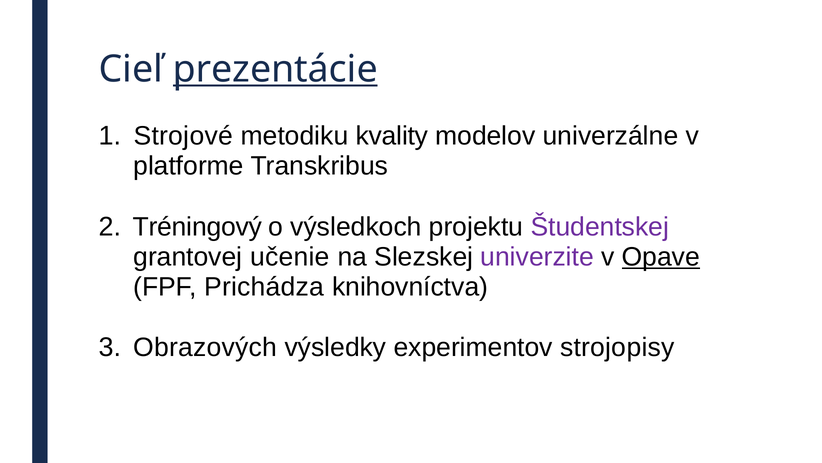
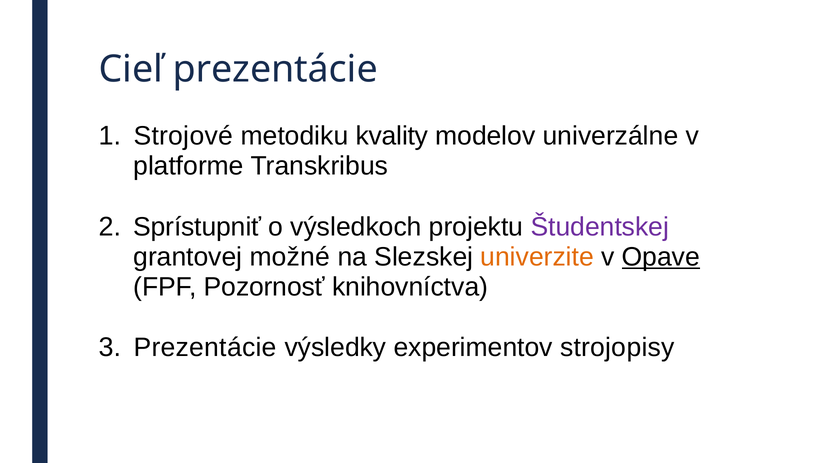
prezentácie at (275, 69) underline: present -> none
Tréningový: Tréningový -> Sprístupniť
učenie: učenie -> možné
univerzite colour: purple -> orange
Prichádza: Prichádza -> Pozornosť
Obrazových at (205, 347): Obrazových -> Prezentácie
